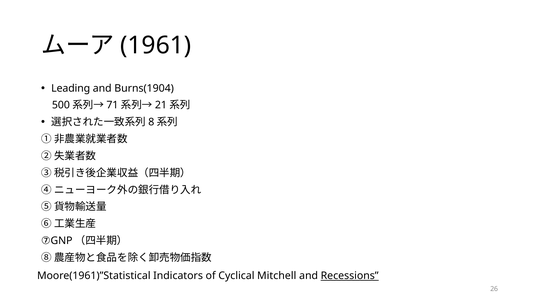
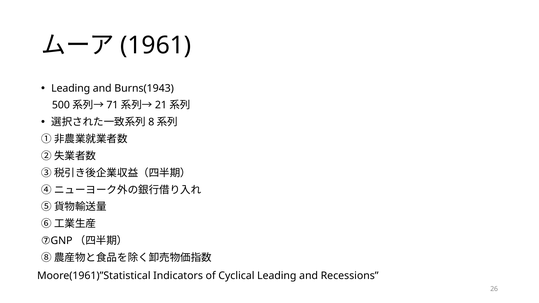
Burns(1904: Burns(1904 -> Burns(1943
Cyclical Mitchell: Mitchell -> Leading
Recessions underline: present -> none
